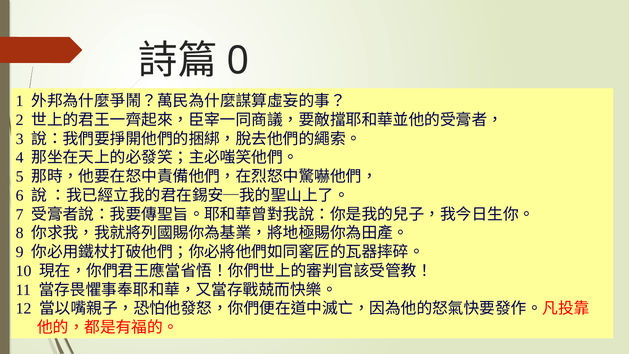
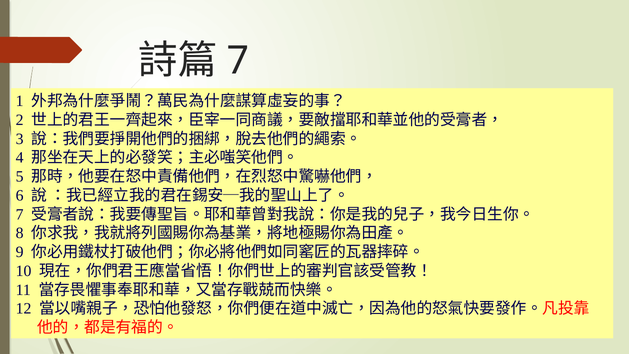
0 at (238, 61): 0 -> 7
